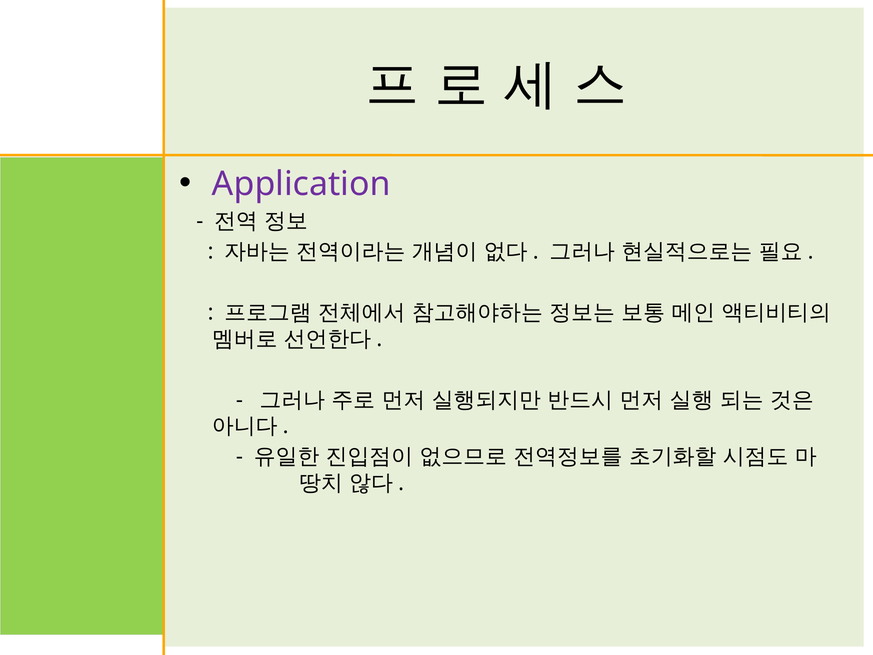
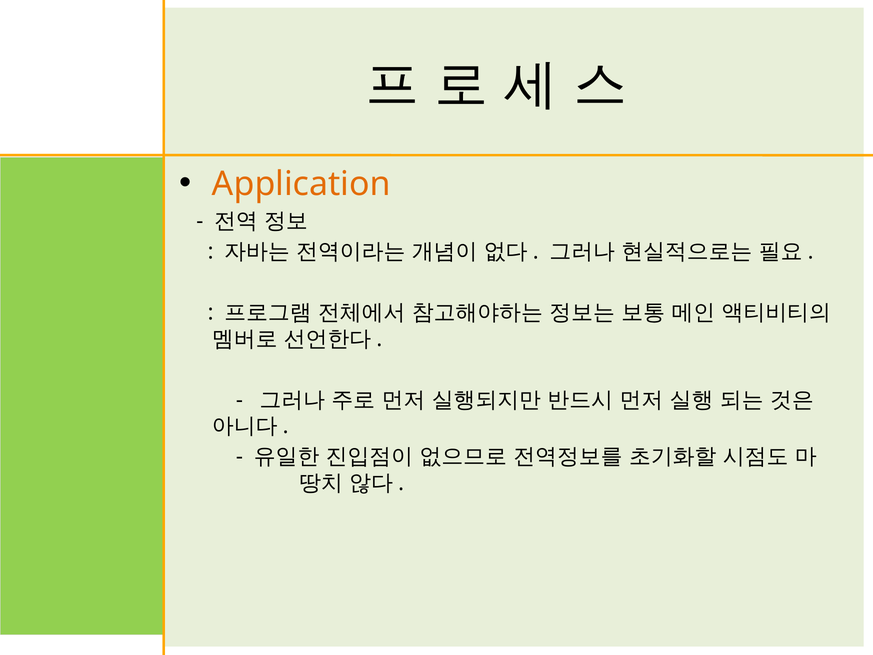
Application colour: purple -> orange
